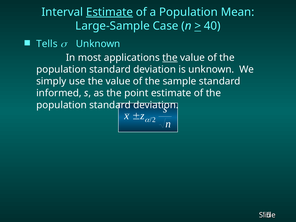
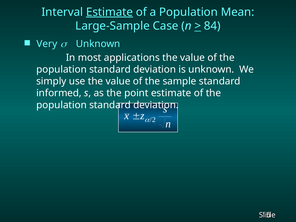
40: 40 -> 84
Tells: Tells -> Very
the at (170, 58) underline: present -> none
